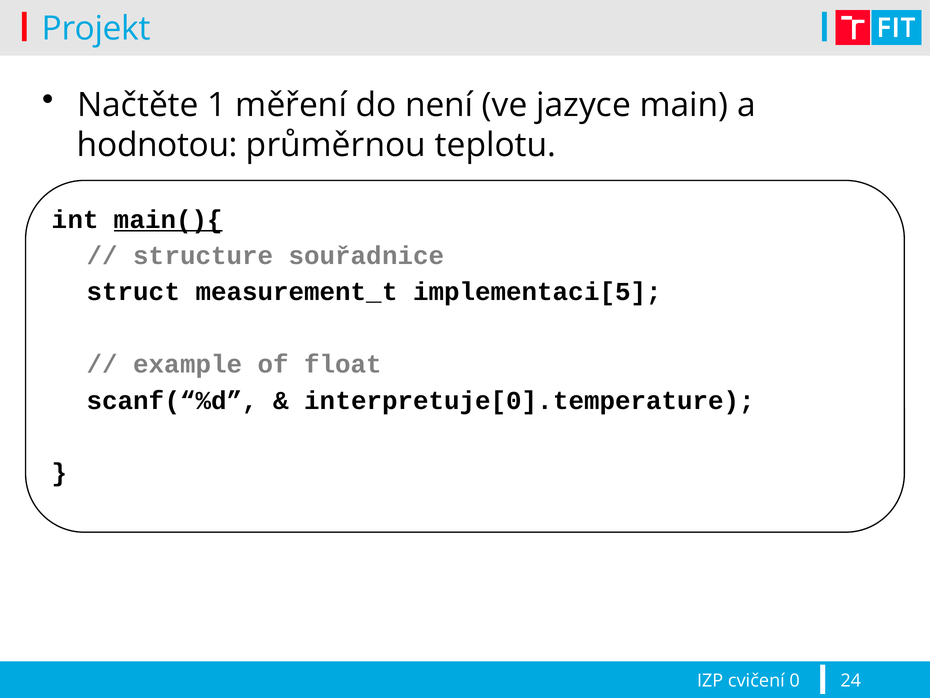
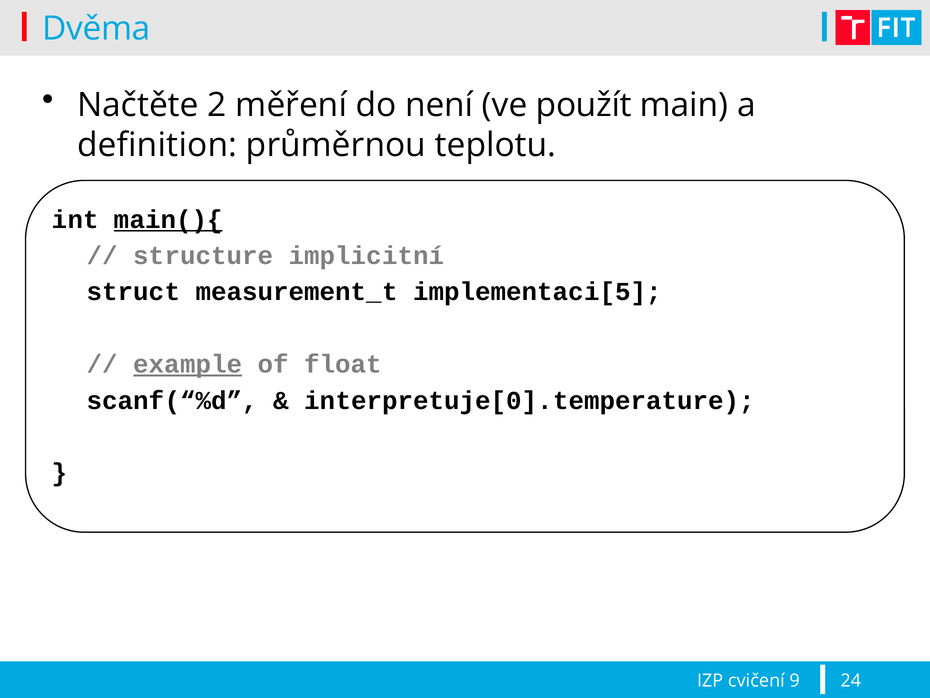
Projekt: Projekt -> Dvěma
1: 1 -> 2
jazyce: jazyce -> použít
hodnotou: hodnotou -> definition
souřadnice: souřadnice -> implicitní
example underline: none -> present
0: 0 -> 9
